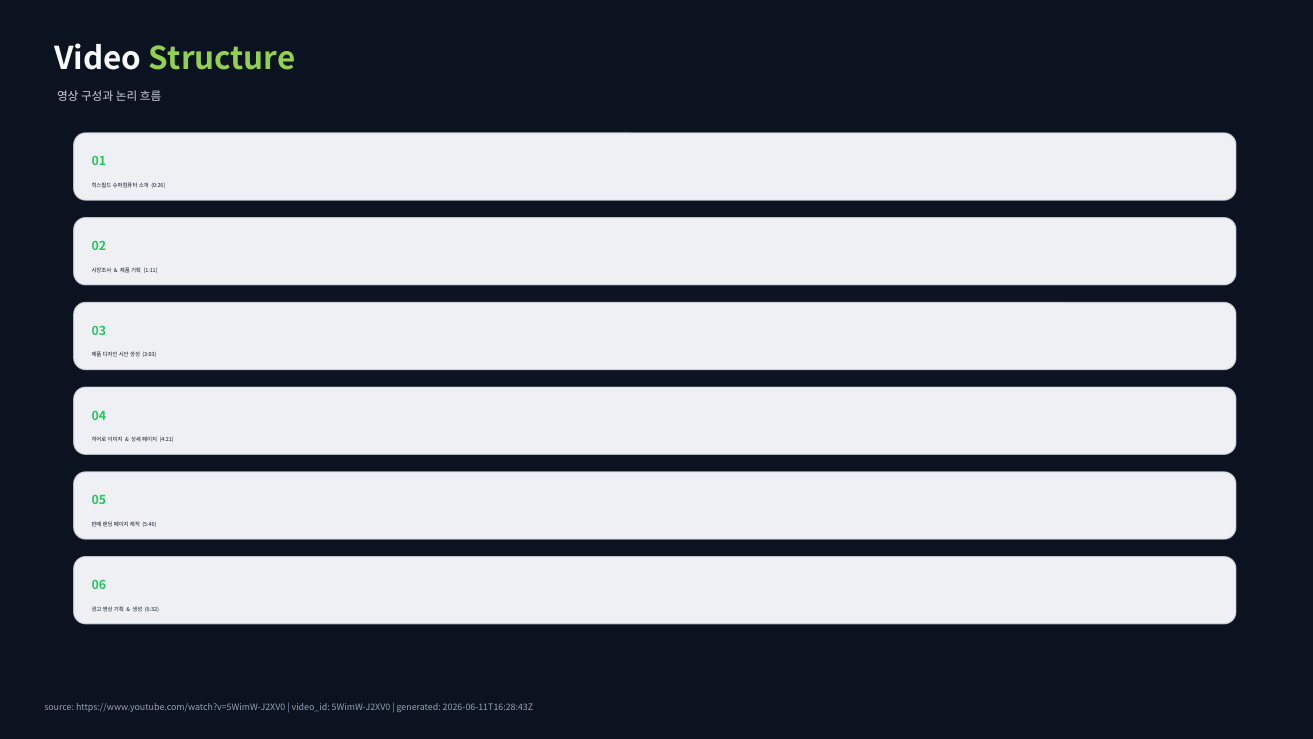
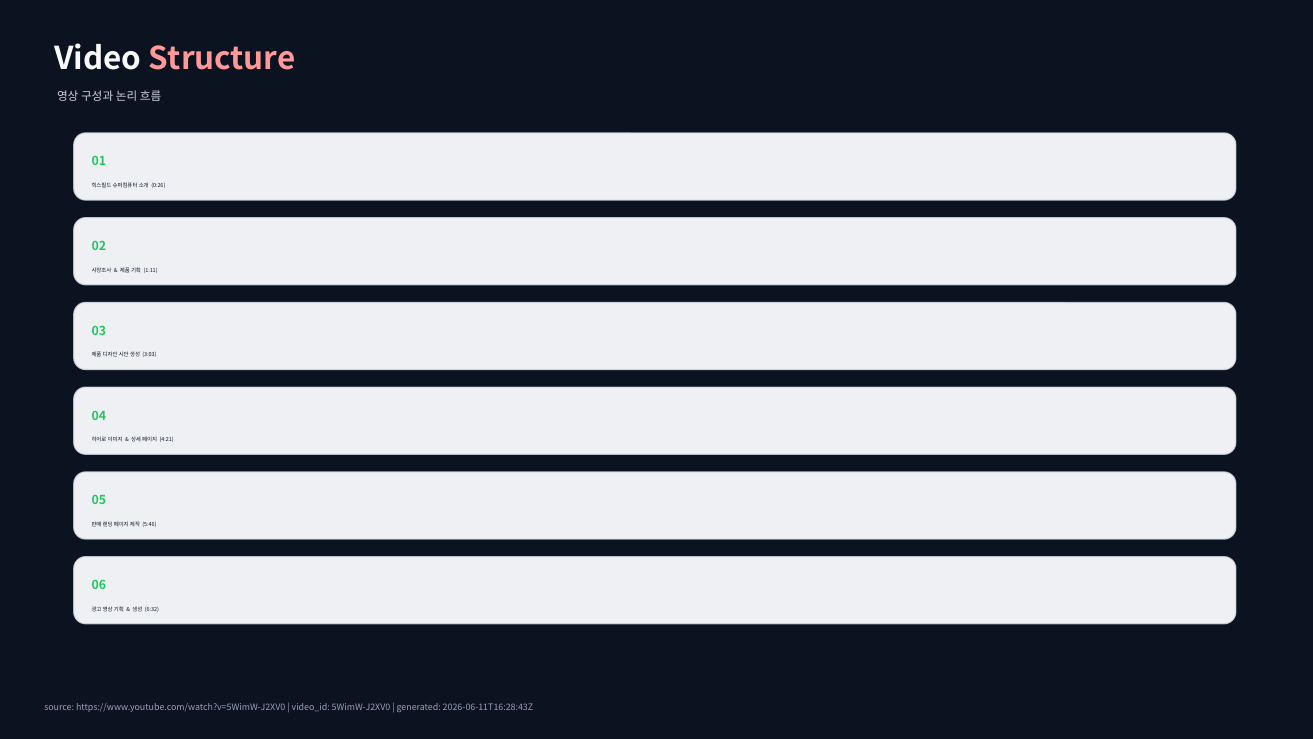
Structure colour: light green -> pink
